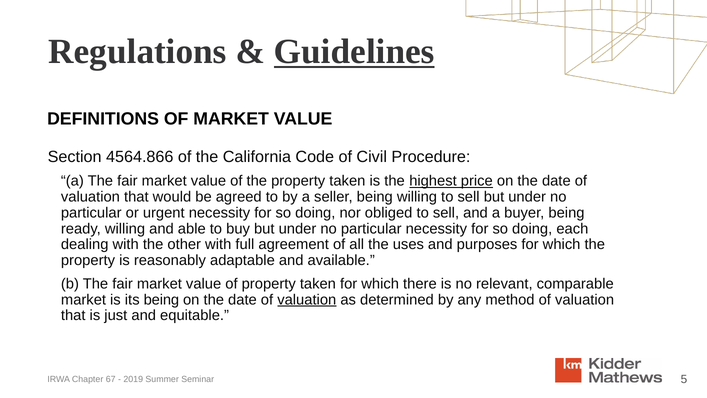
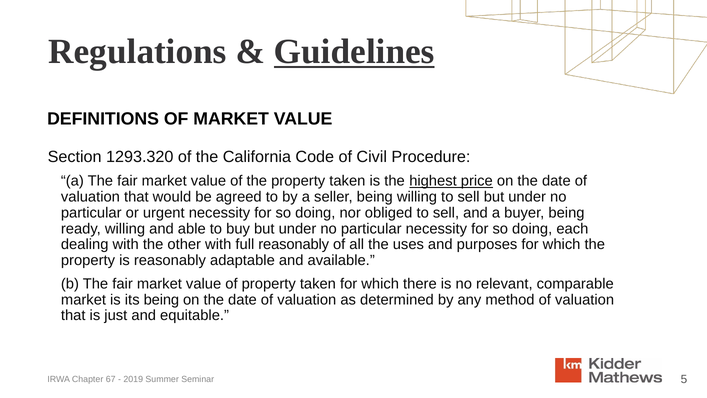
4564.866: 4564.866 -> 1293.320
full agreement: agreement -> reasonably
valuation at (307, 299) underline: present -> none
